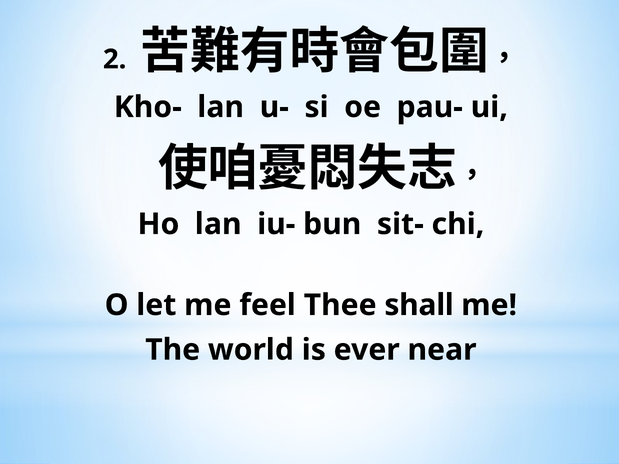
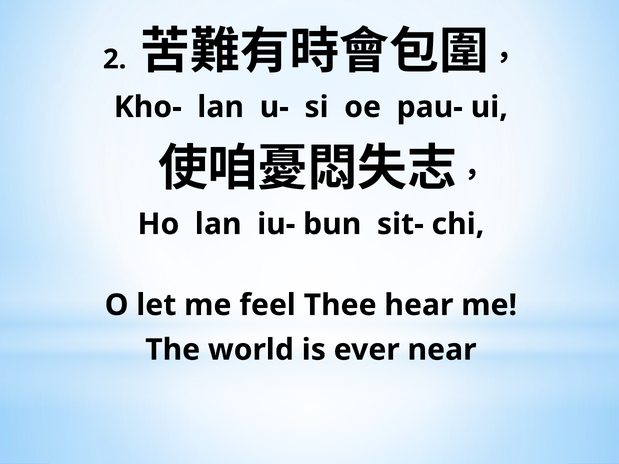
shall: shall -> hear
